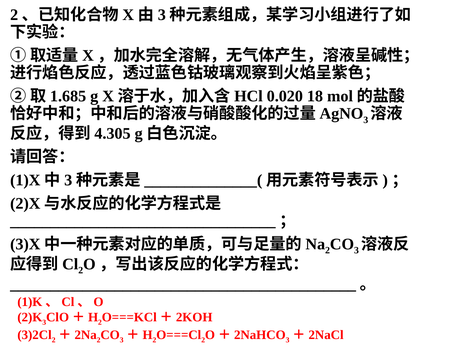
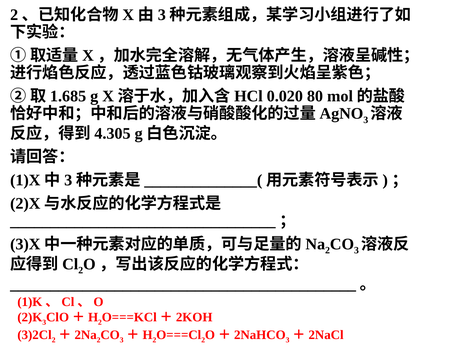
18: 18 -> 80
